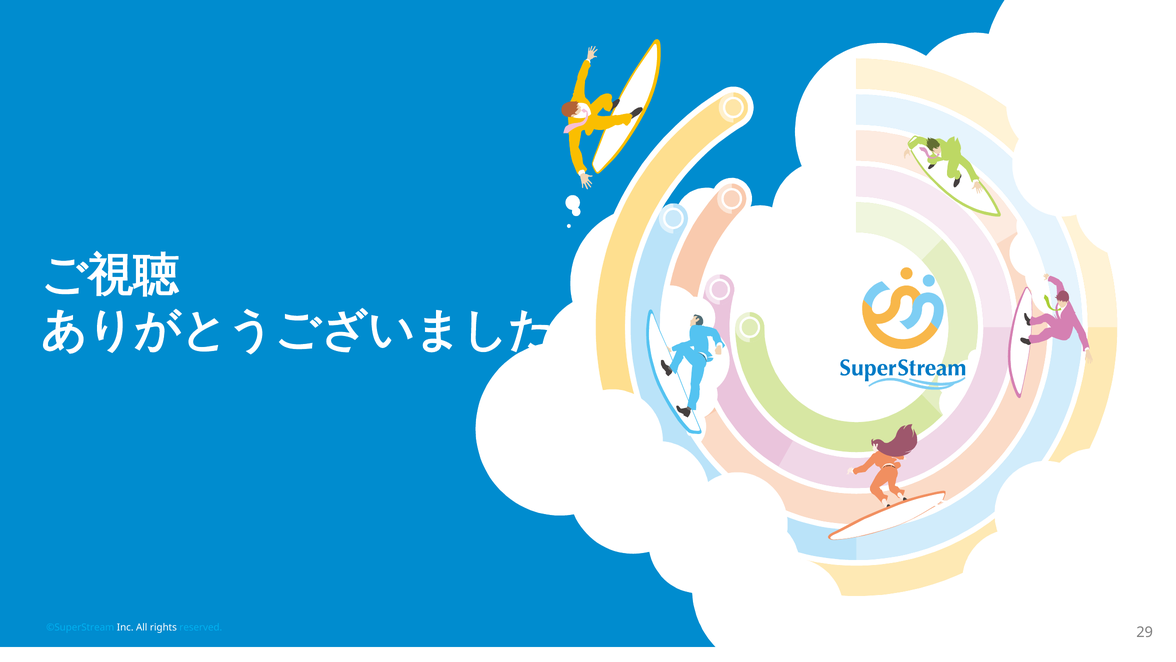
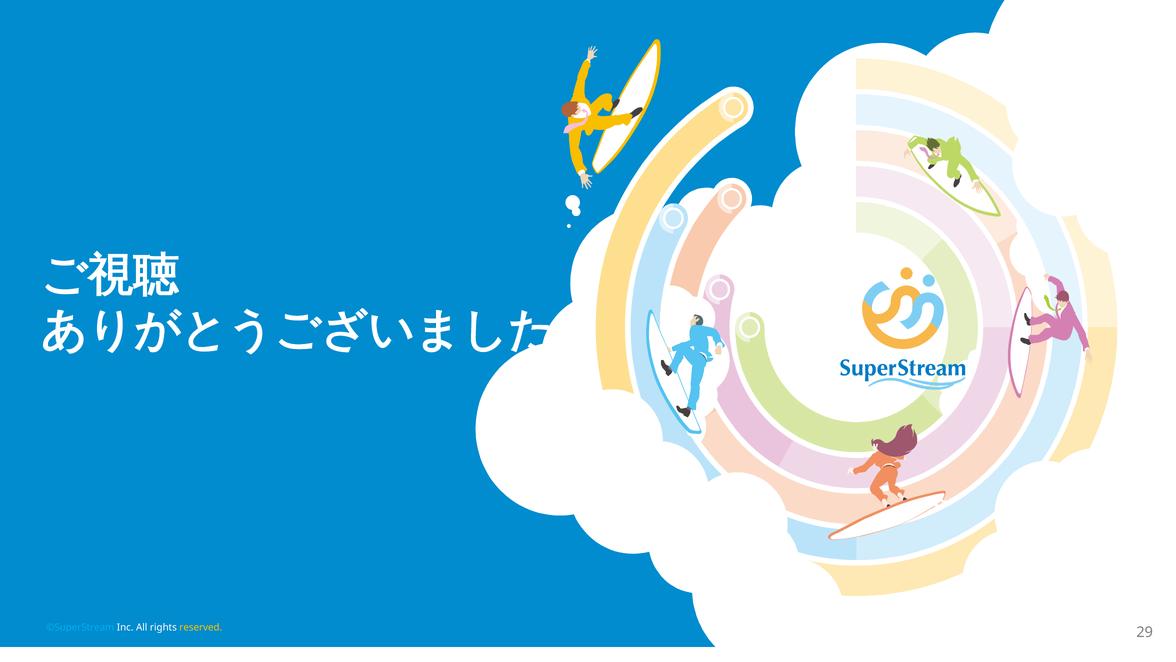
reserved colour: light blue -> yellow
